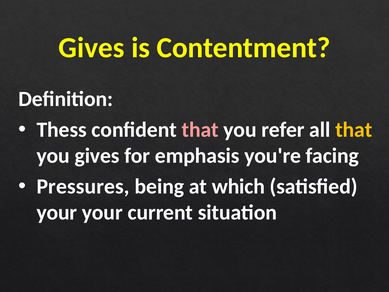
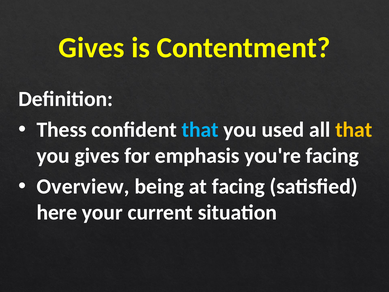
that at (200, 130) colour: pink -> light blue
refer: refer -> used
Pressures: Pressures -> Overview
at which: which -> facing
your at (57, 212): your -> here
